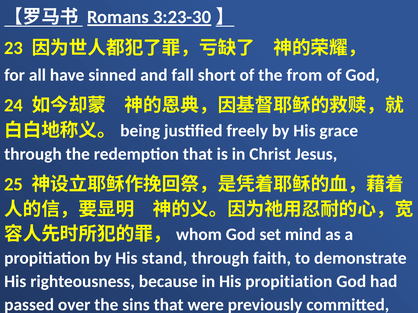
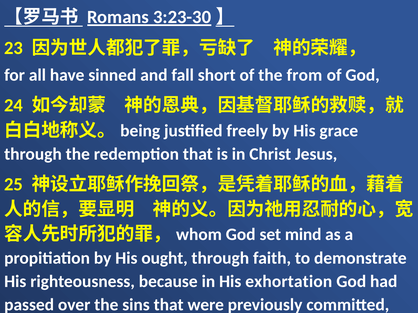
stand: stand -> ought
His propitiation: propitiation -> exhortation
